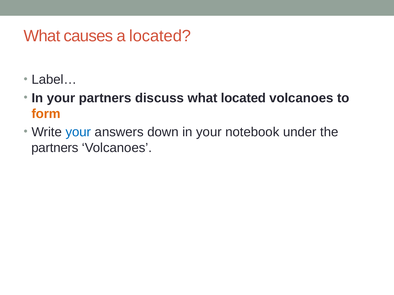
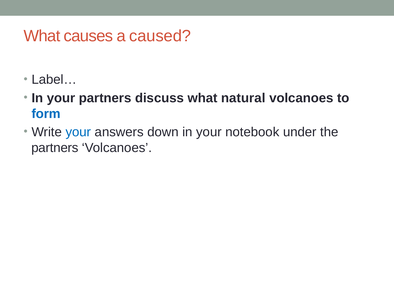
a located: located -> caused
what located: located -> natural
form colour: orange -> blue
